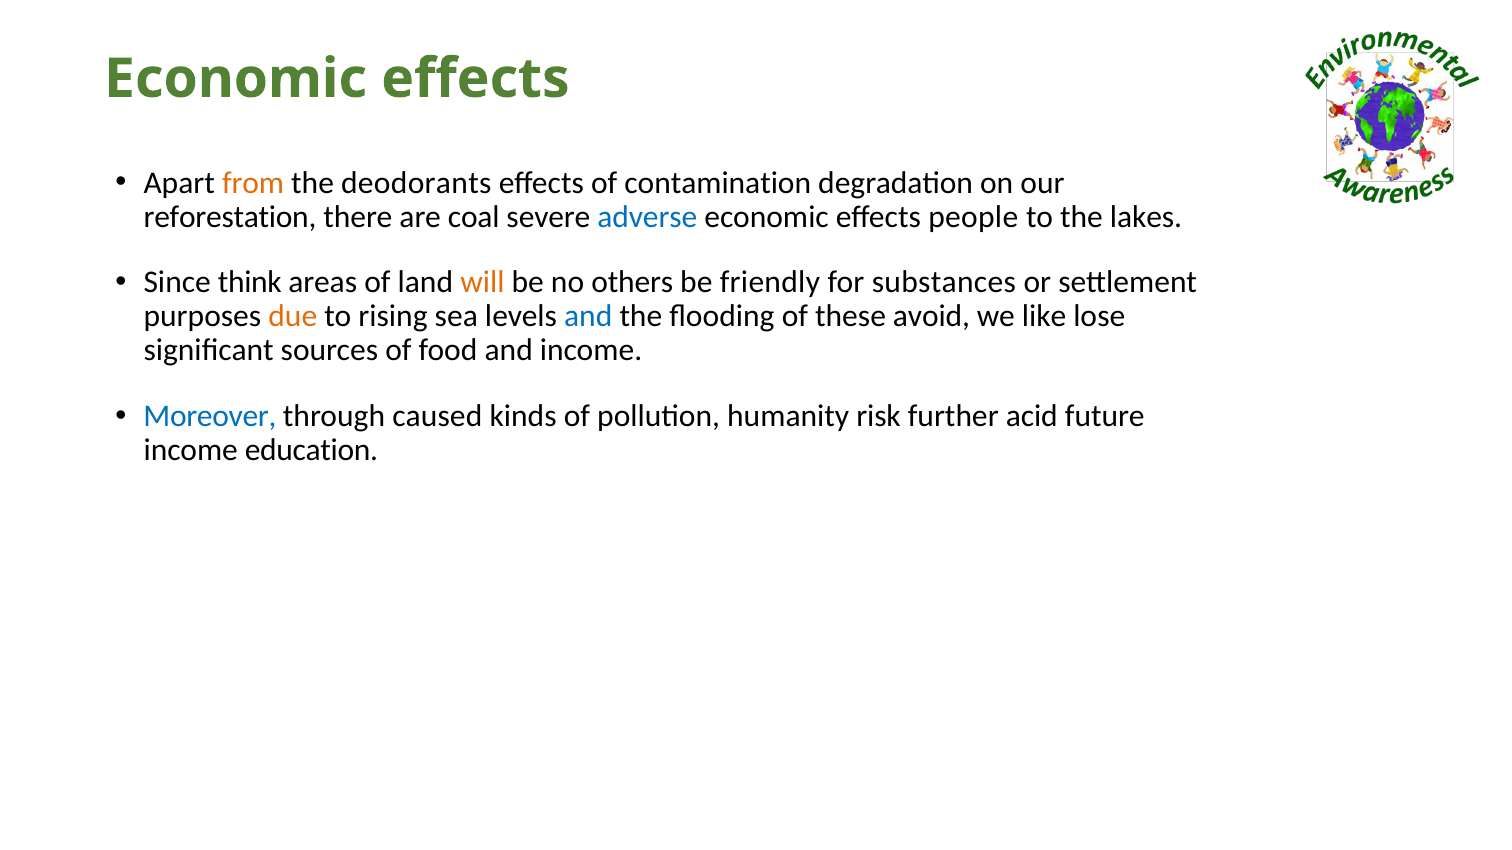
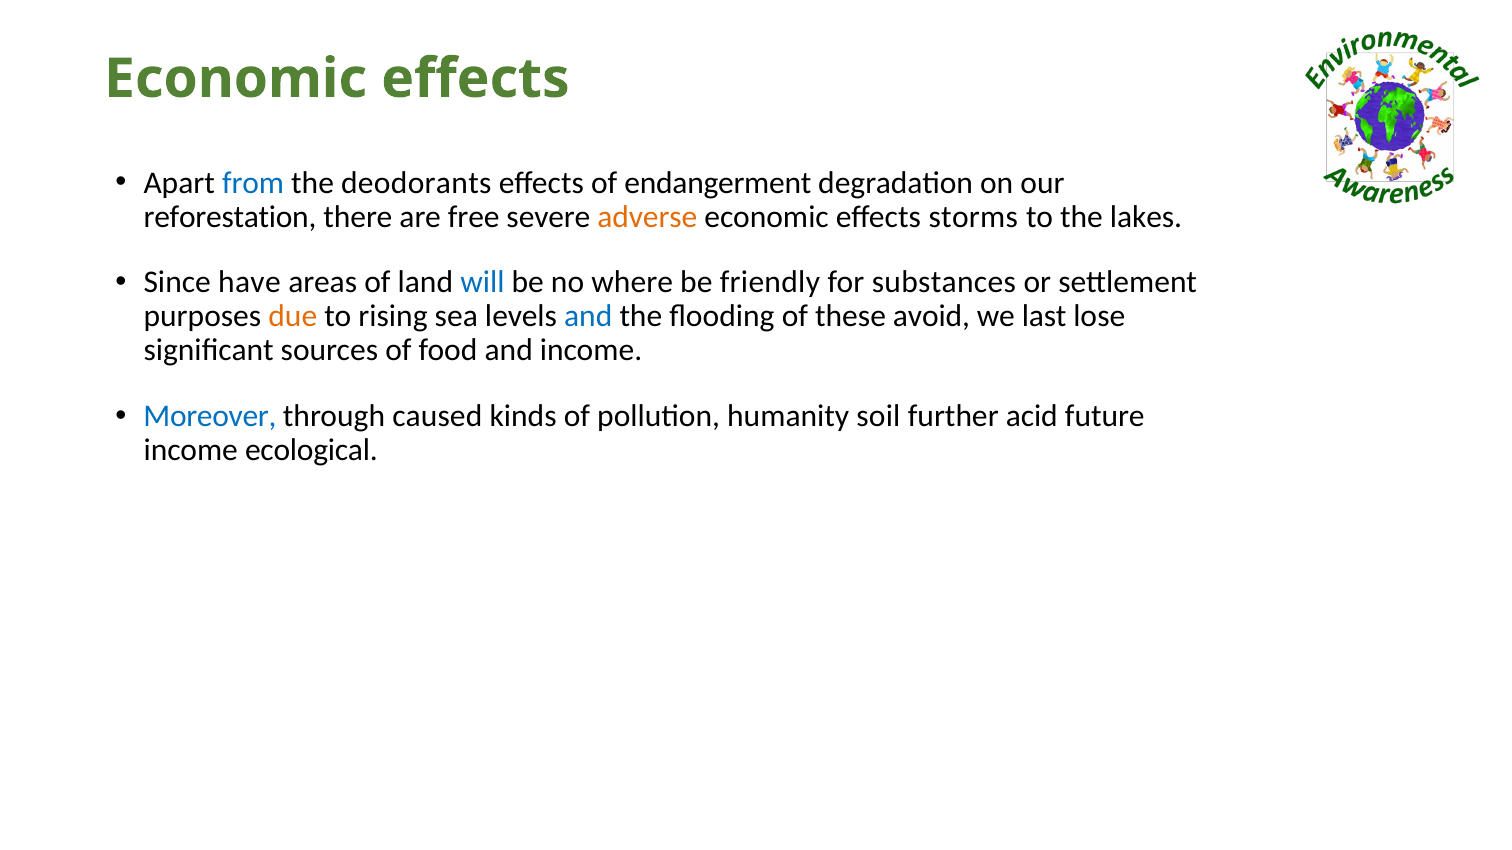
from colour: orange -> blue
contamination: contamination -> endangerment
coal: coal -> free
adverse colour: blue -> orange
people: people -> storms
think: think -> have
will colour: orange -> blue
others: others -> where
like: like -> last
risk: risk -> soil
education: education -> ecological
